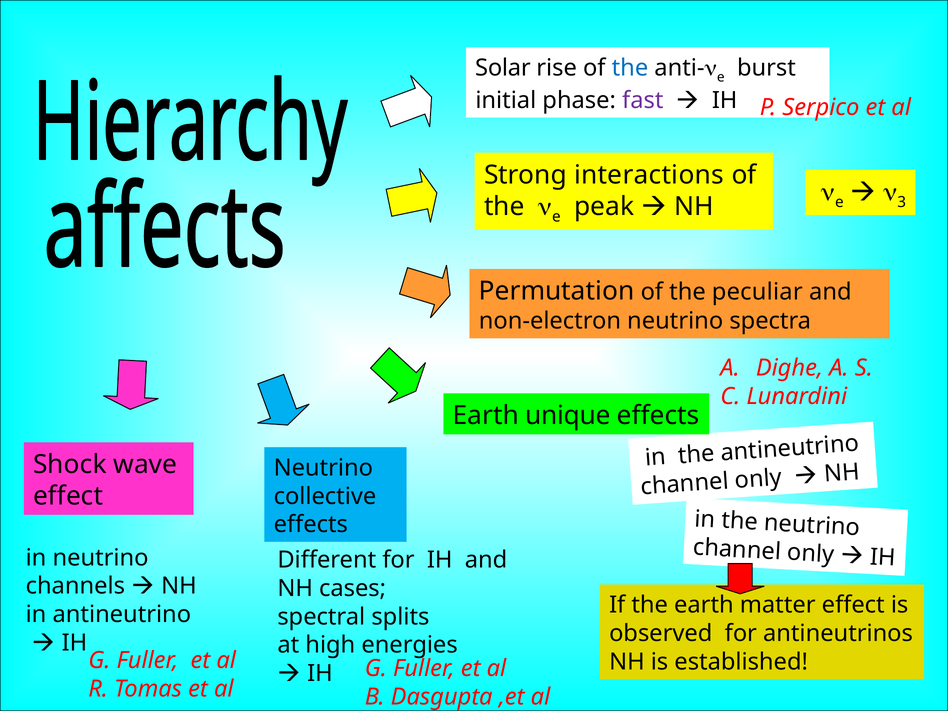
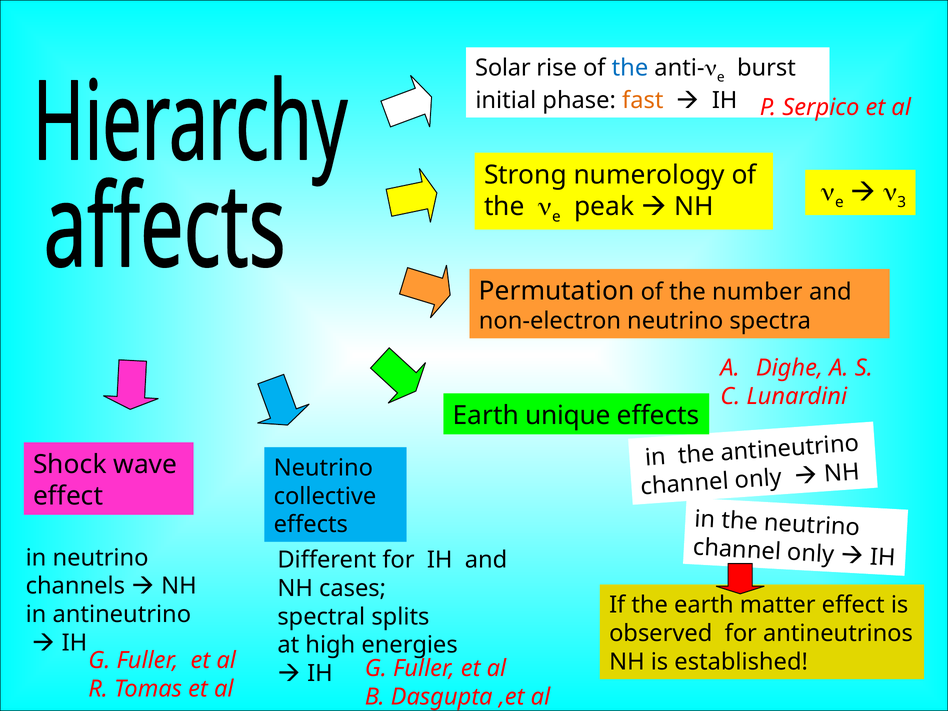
fast colour: purple -> orange
interactions: interactions -> numerology
peculiar: peculiar -> number
